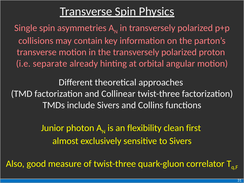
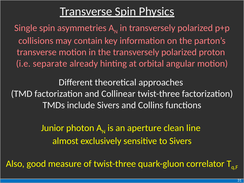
flexibility: flexibility -> aperture
first: first -> line
